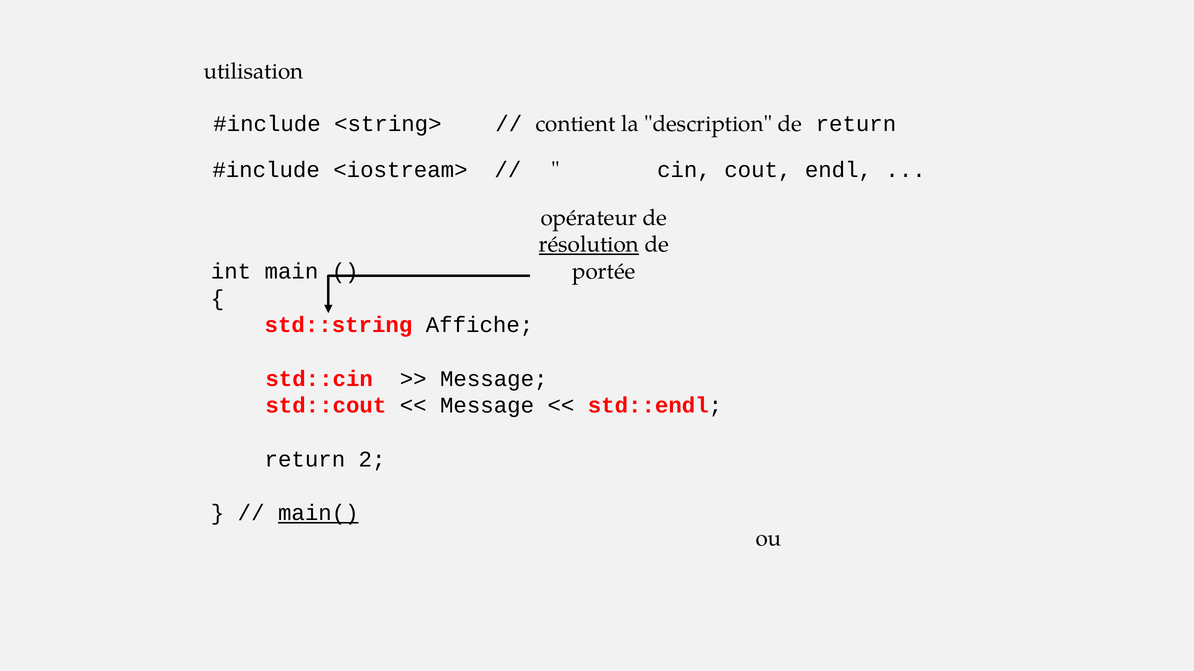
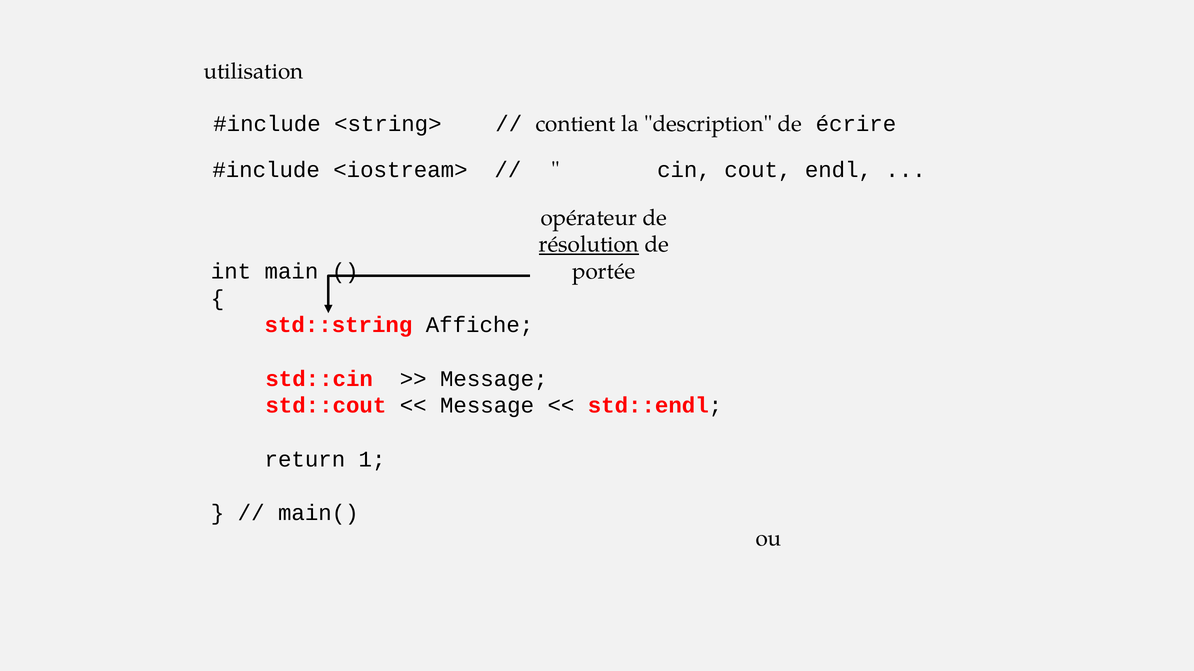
de return: return -> écrire
2: 2 -> 1
main( underline: present -> none
